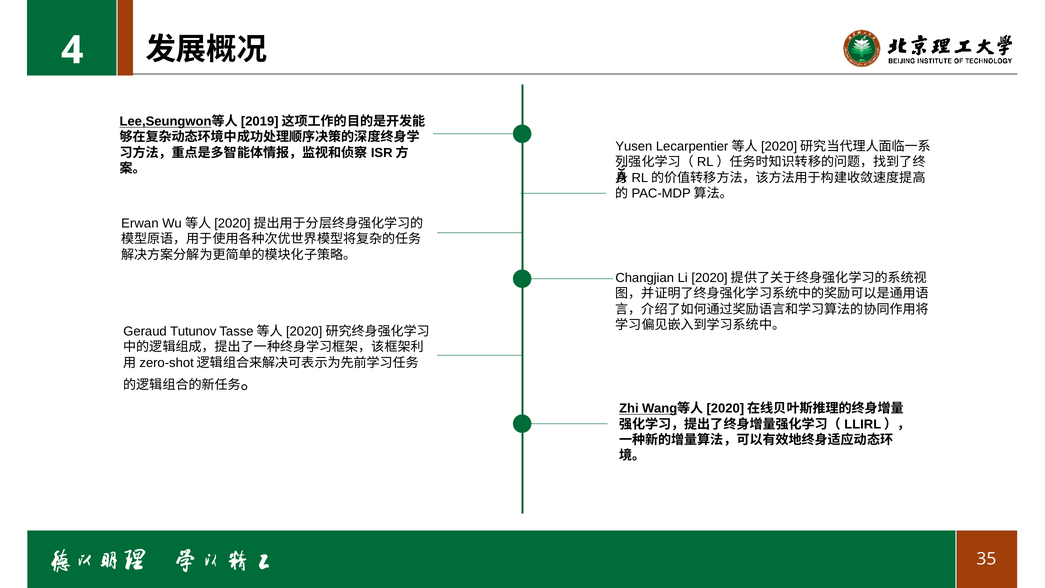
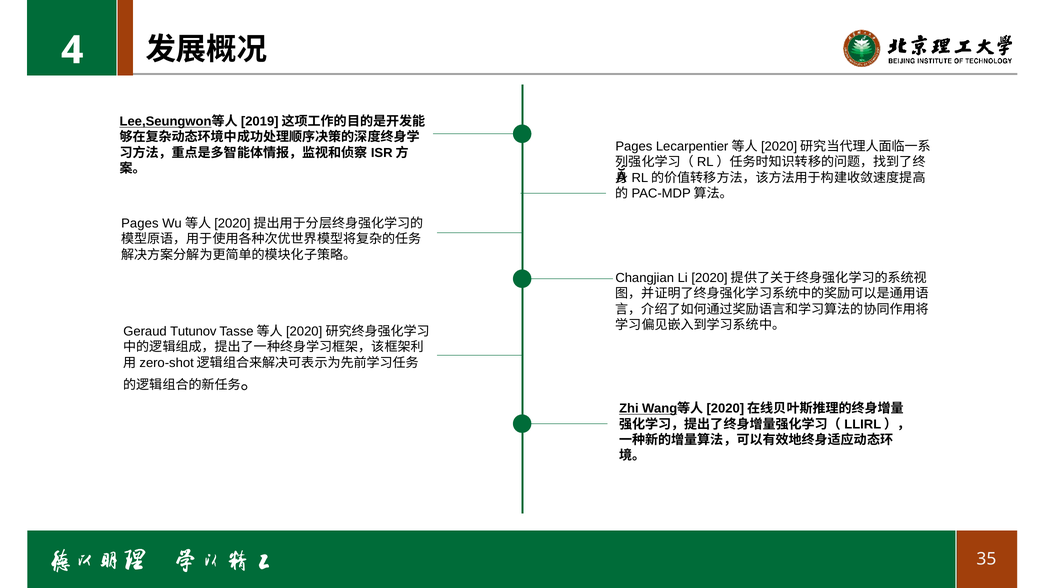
Yusen at (634, 146): Yusen -> Pages
Erwan at (140, 223): Erwan -> Pages
